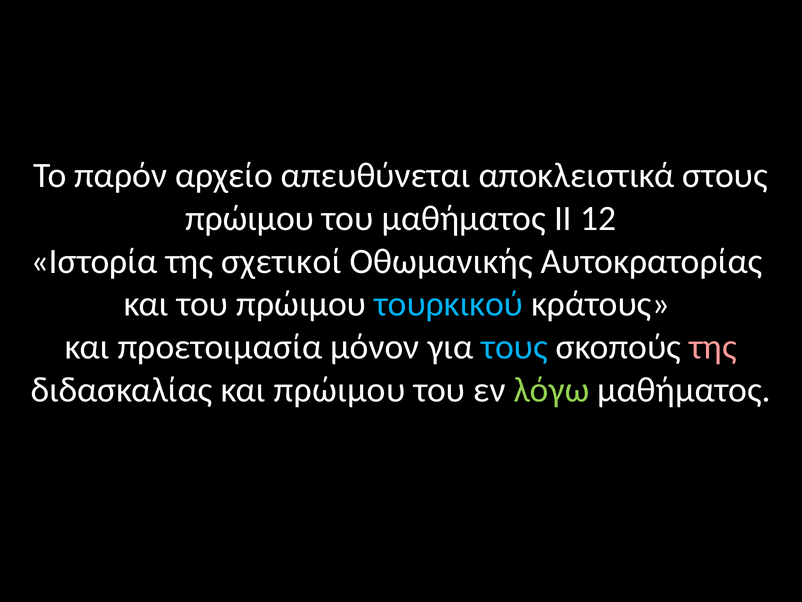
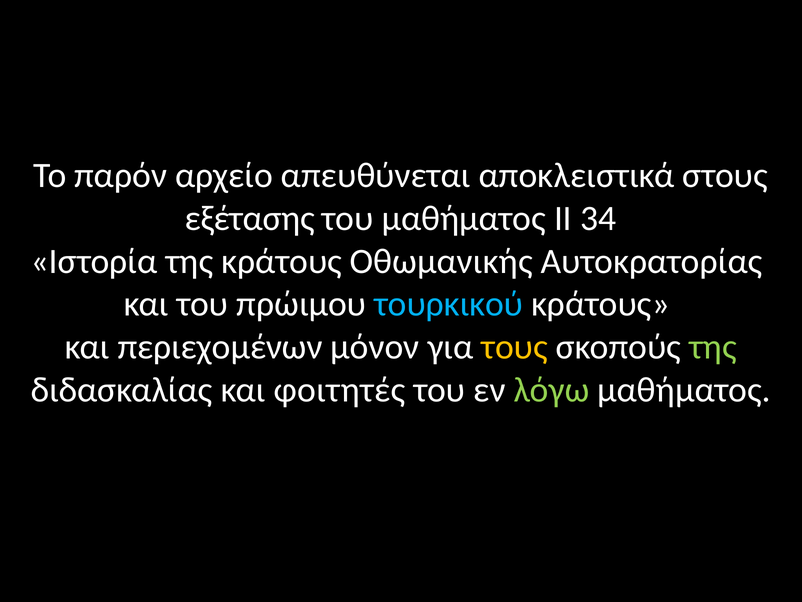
πρώιμου at (250, 218): πρώιμου -> εξέτασης
12: 12 -> 34
της σχετικοί: σχετικοί -> κράτους
προετοιμασία: προετοιμασία -> περιεχομένων
τους colour: light blue -> yellow
της at (713, 347) colour: pink -> light green
και πρώιμου: πρώιμου -> φοιτητές
